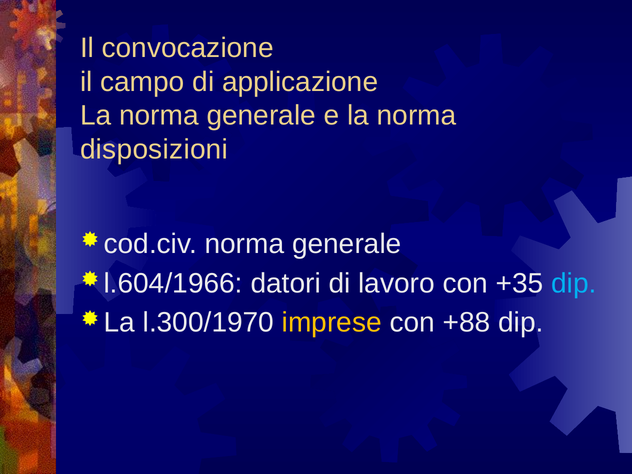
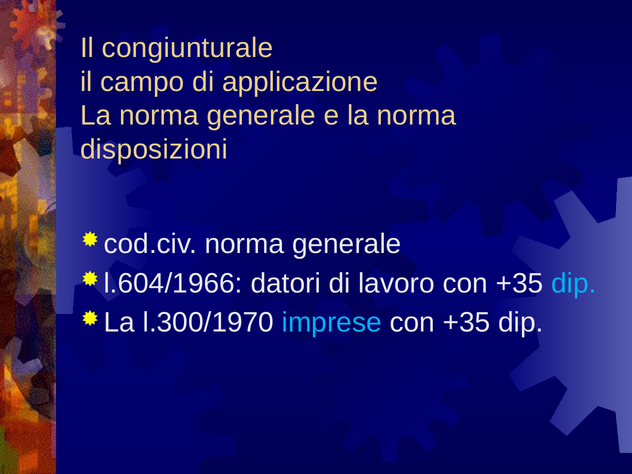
convocazione: convocazione -> congiunturale
imprese colour: yellow -> light blue
+88 at (466, 323): +88 -> +35
